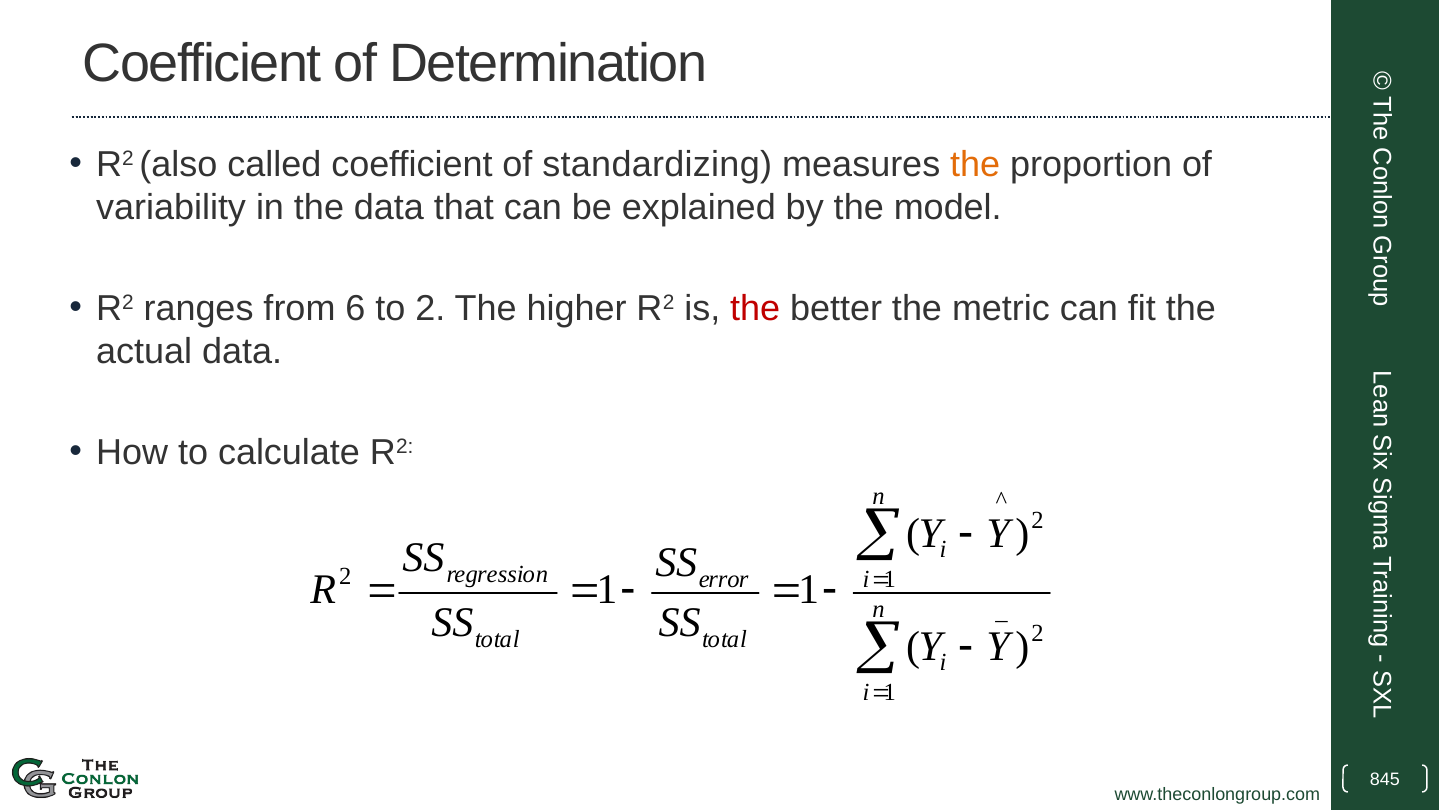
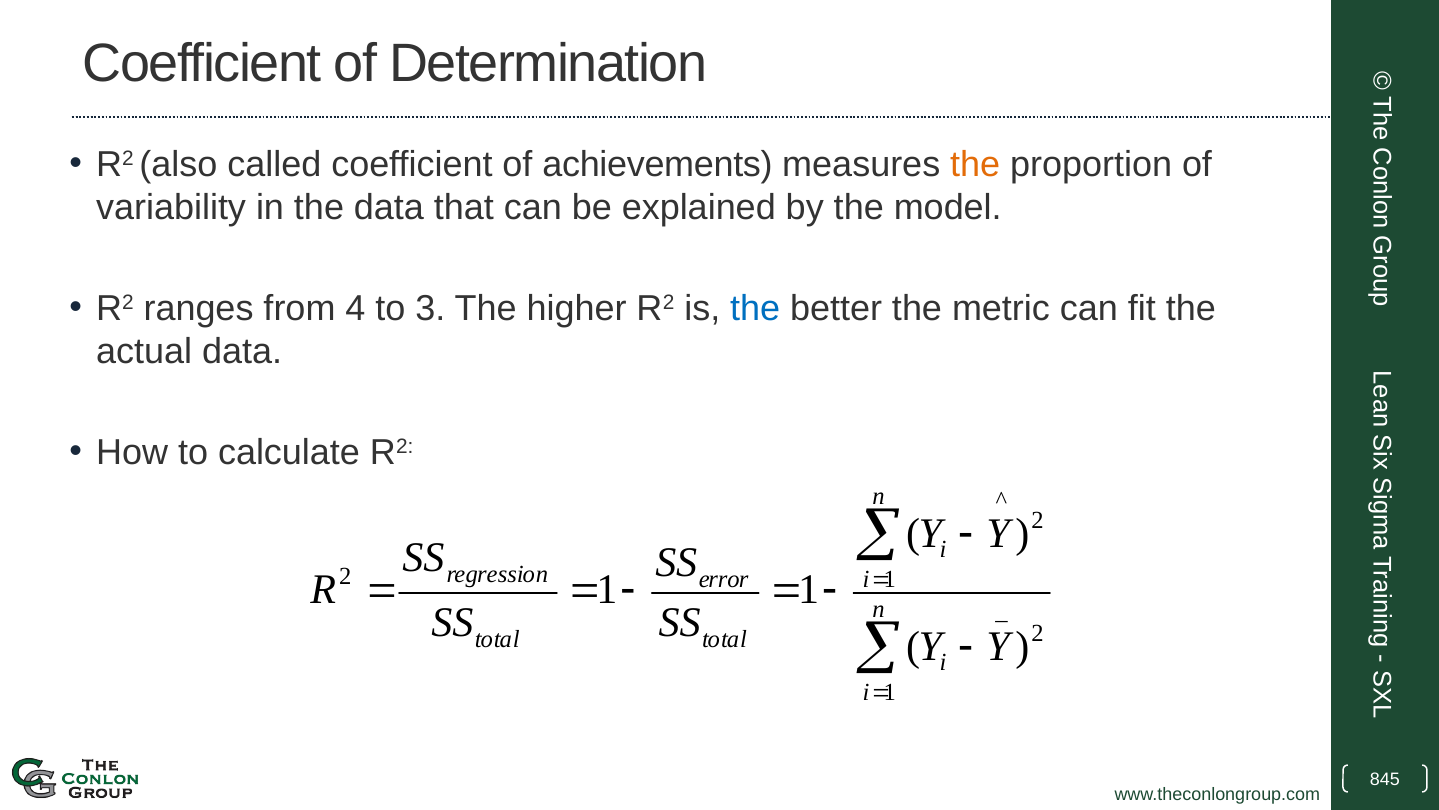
standardizing: standardizing -> achievements
6: 6 -> 4
to 2: 2 -> 3
the at (755, 308) colour: red -> blue
